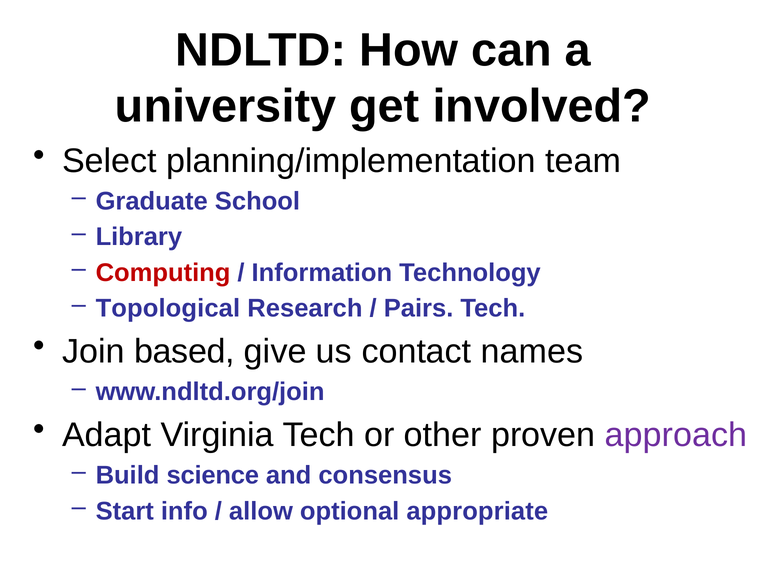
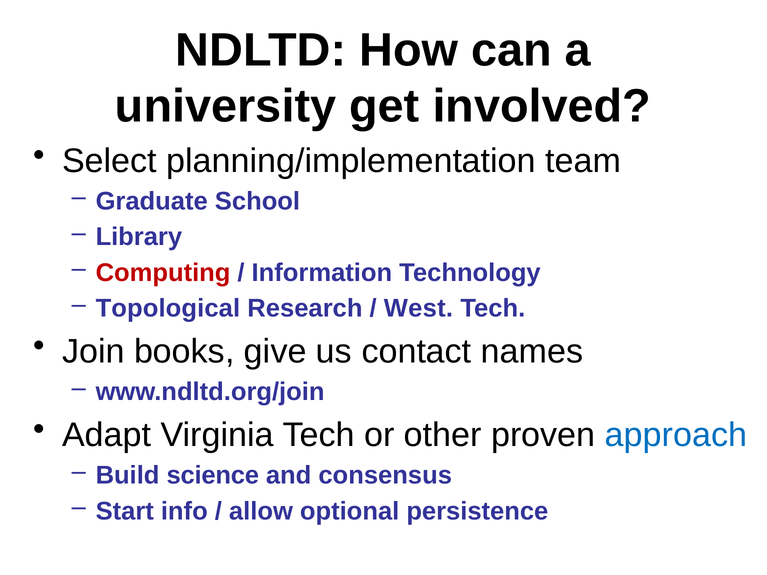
Pairs: Pairs -> West
based: based -> books
approach colour: purple -> blue
appropriate: appropriate -> persistence
